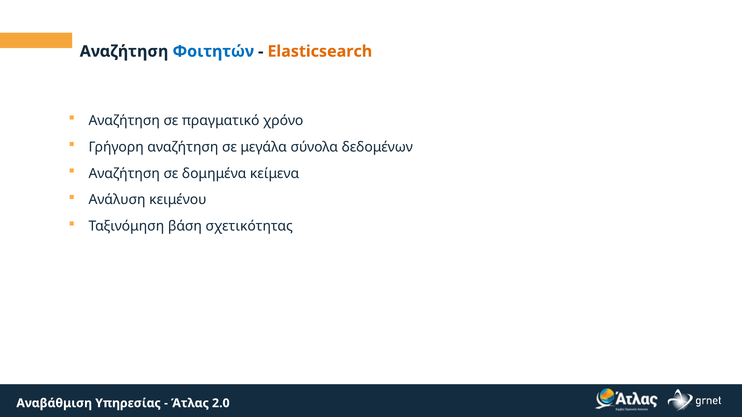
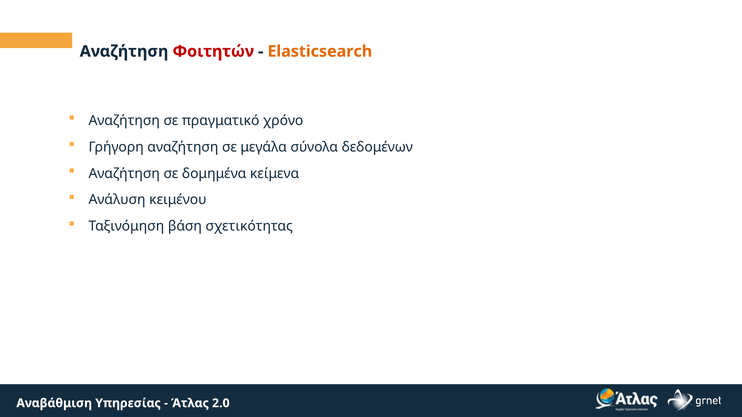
Φοιτητών colour: blue -> red
